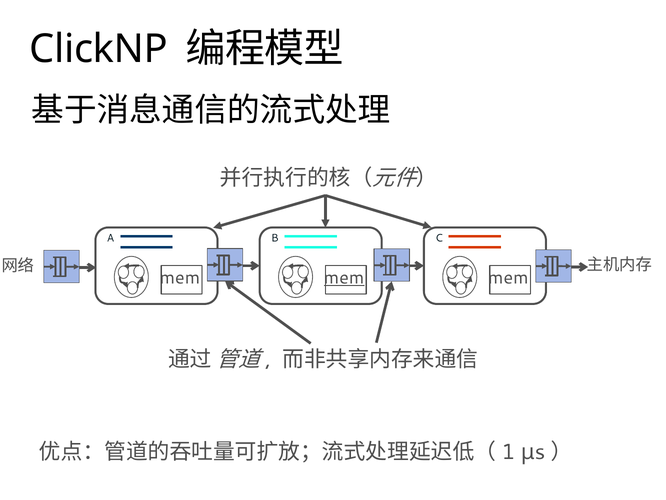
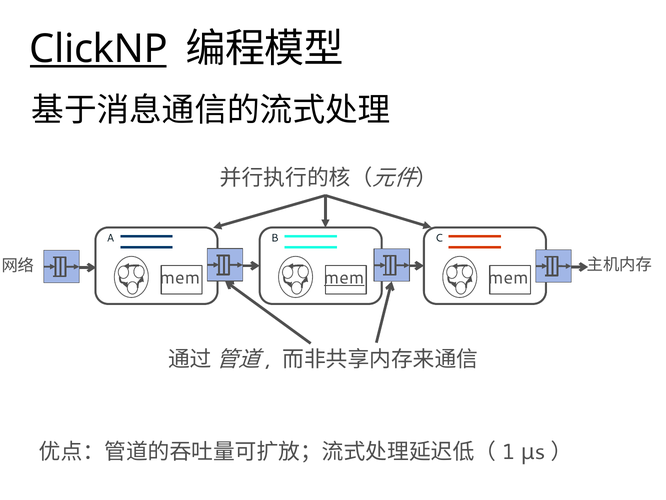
ClickNP underline: none -> present
